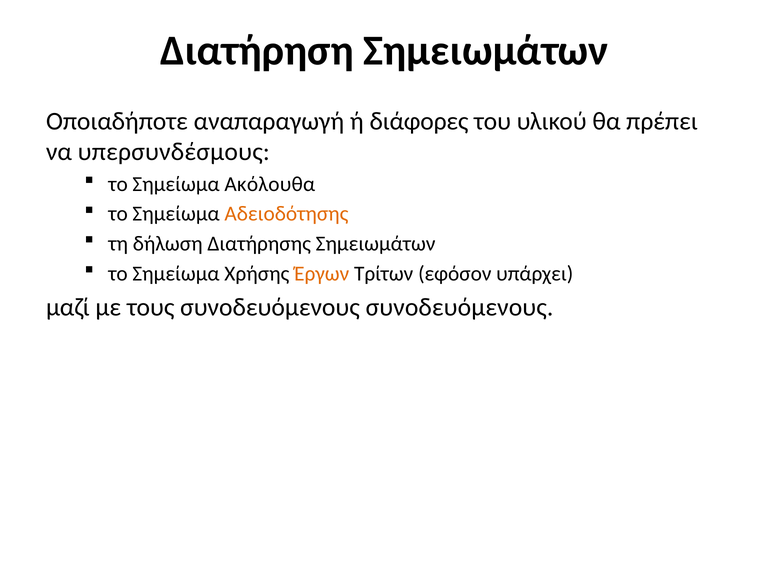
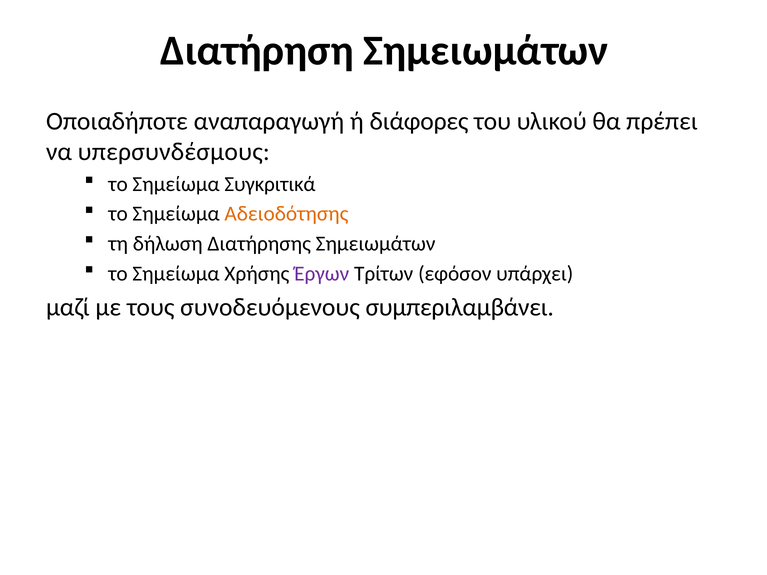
Ακόλουθα: Ακόλουθα -> Συγκριτικά
Έργων colour: orange -> purple
συνοδευόμενους συνοδευόμενους: συνοδευόμενους -> συμπεριλαμβάνει
